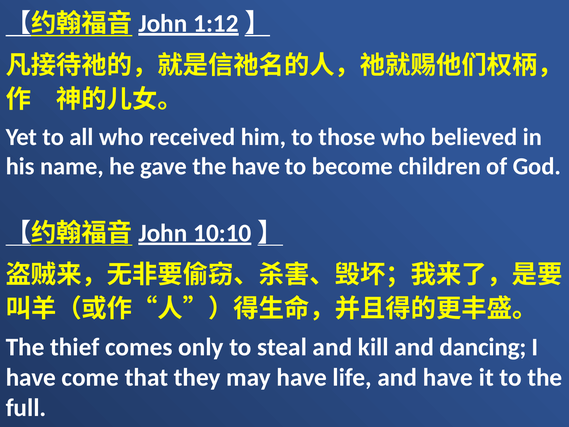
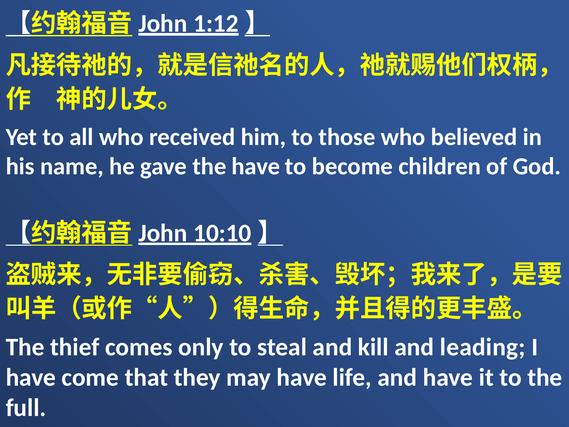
dancing: dancing -> leading
